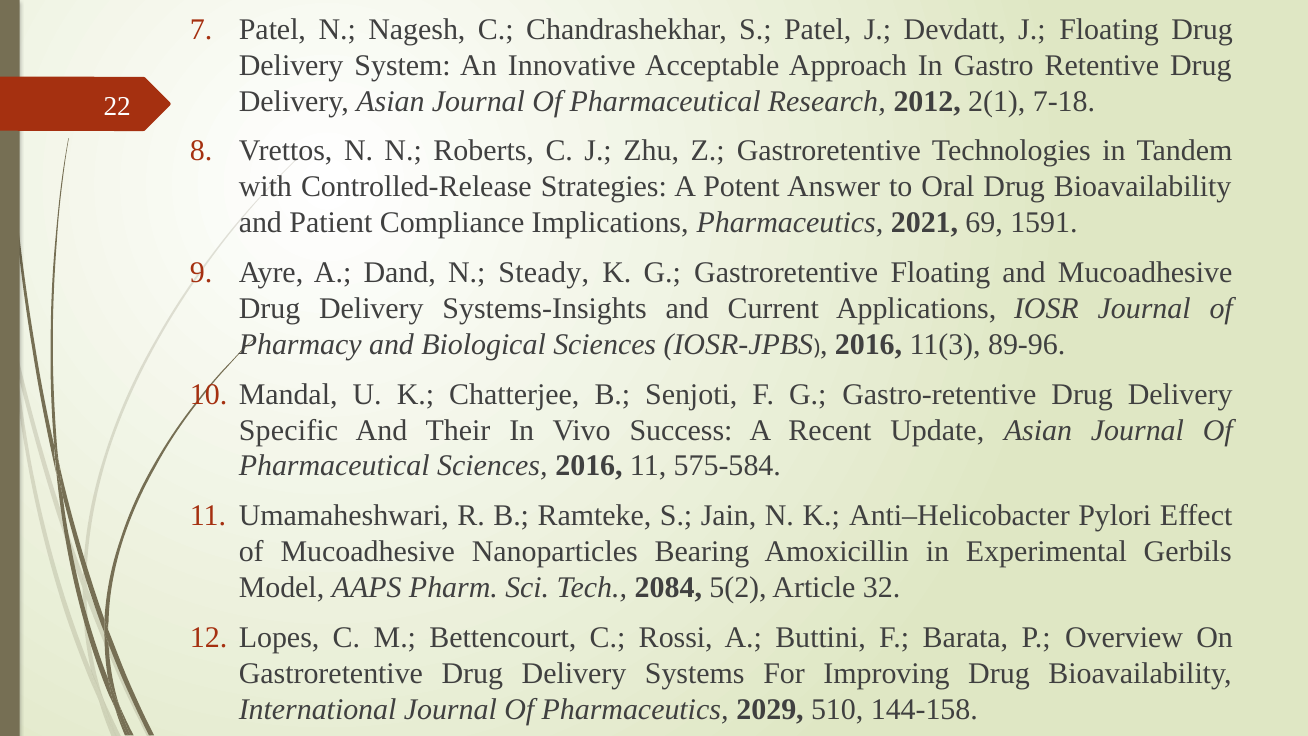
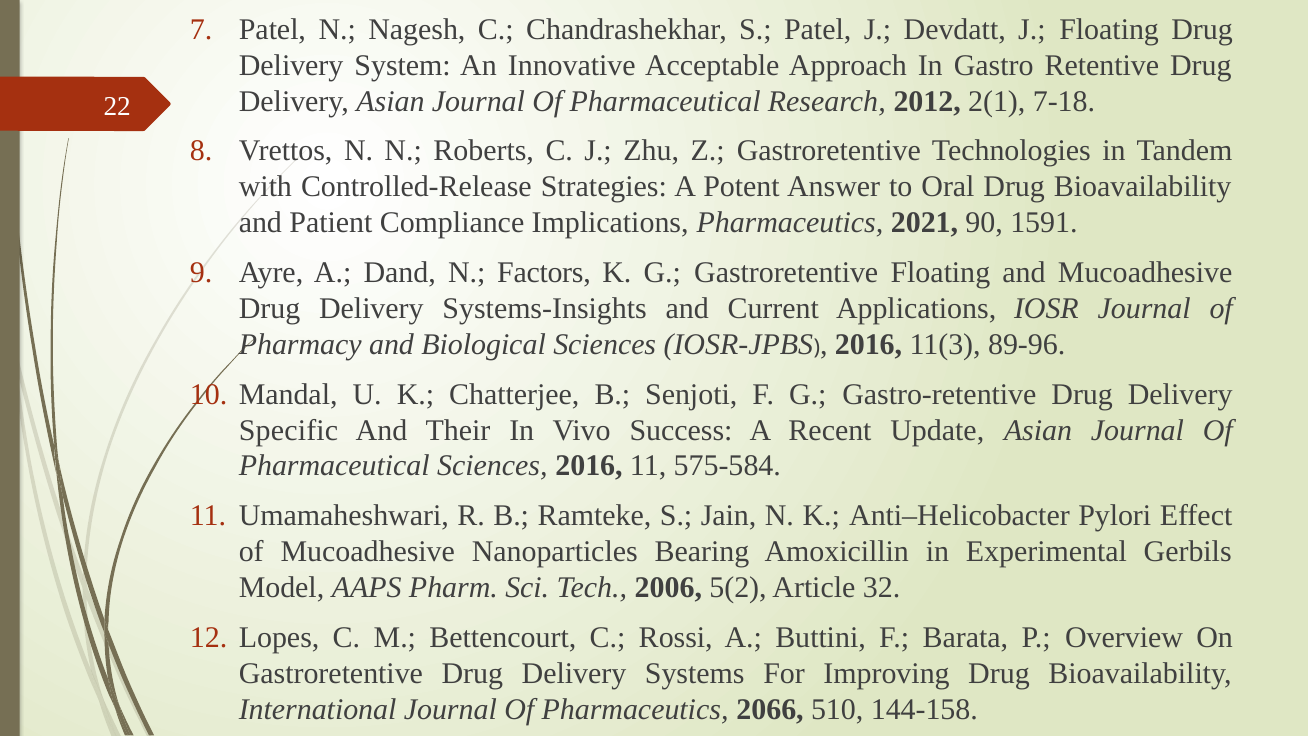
69: 69 -> 90
Steady: Steady -> Factors
2084: 2084 -> 2006
2029: 2029 -> 2066
